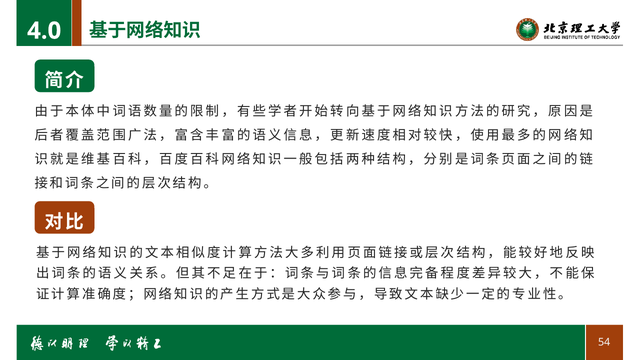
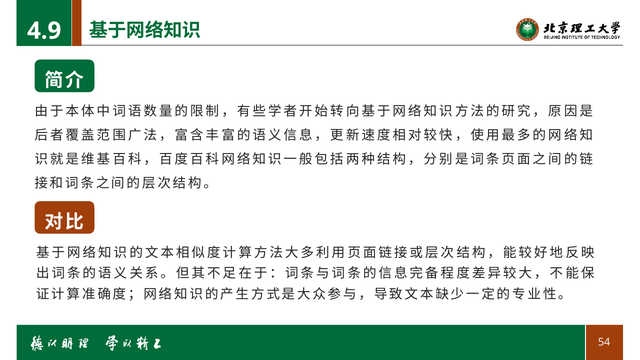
4.0: 4.0 -> 4.9
